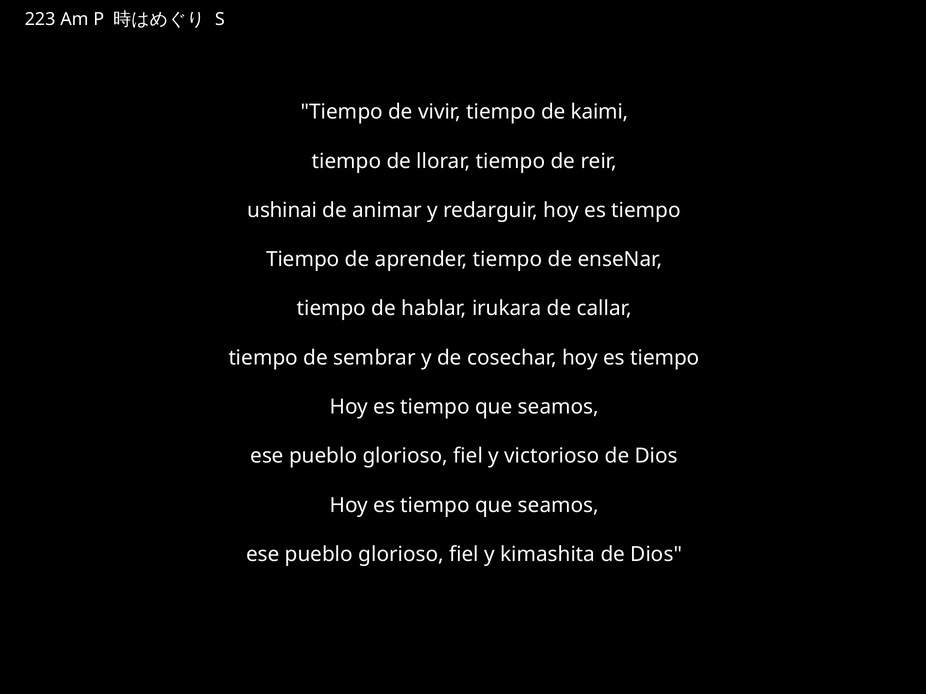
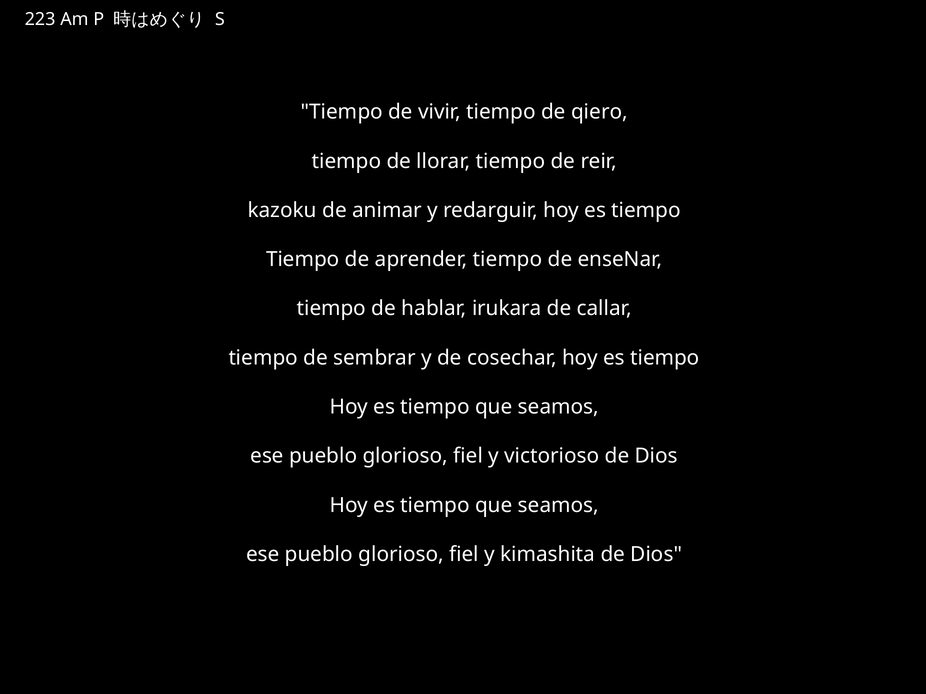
kaimi: kaimi -> qiero
ushinai: ushinai -> kazoku
